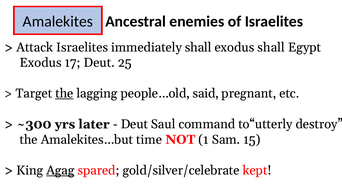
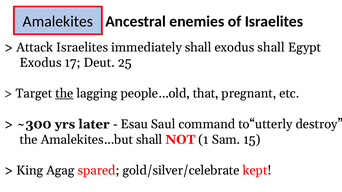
said: said -> that
Deut at (134, 124): Deut -> Esau
Amalekites…but time: time -> shall
Agag underline: present -> none
